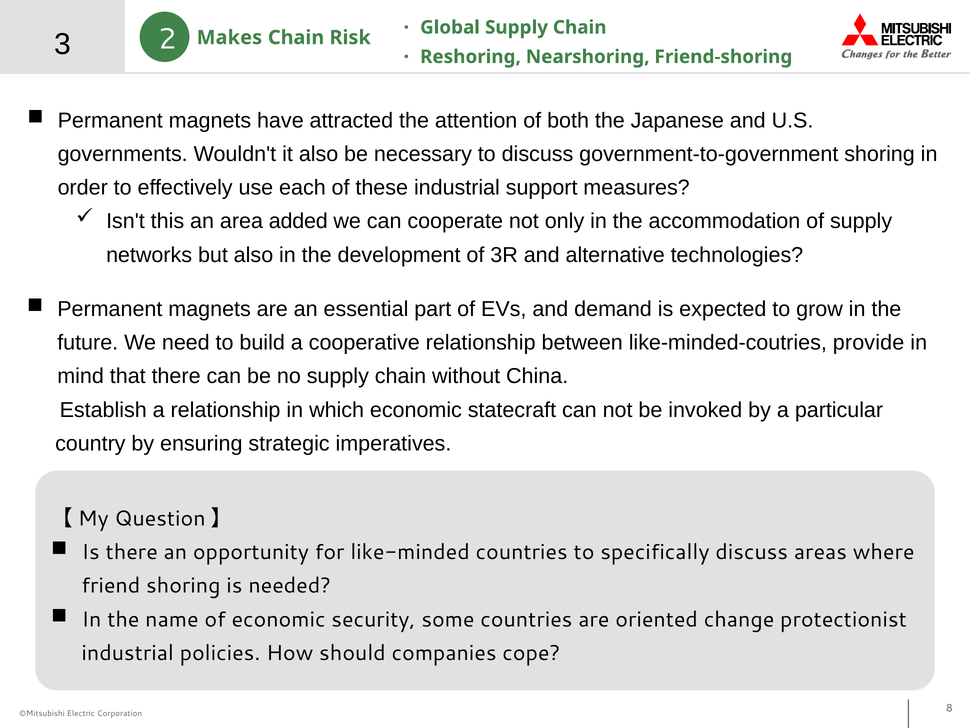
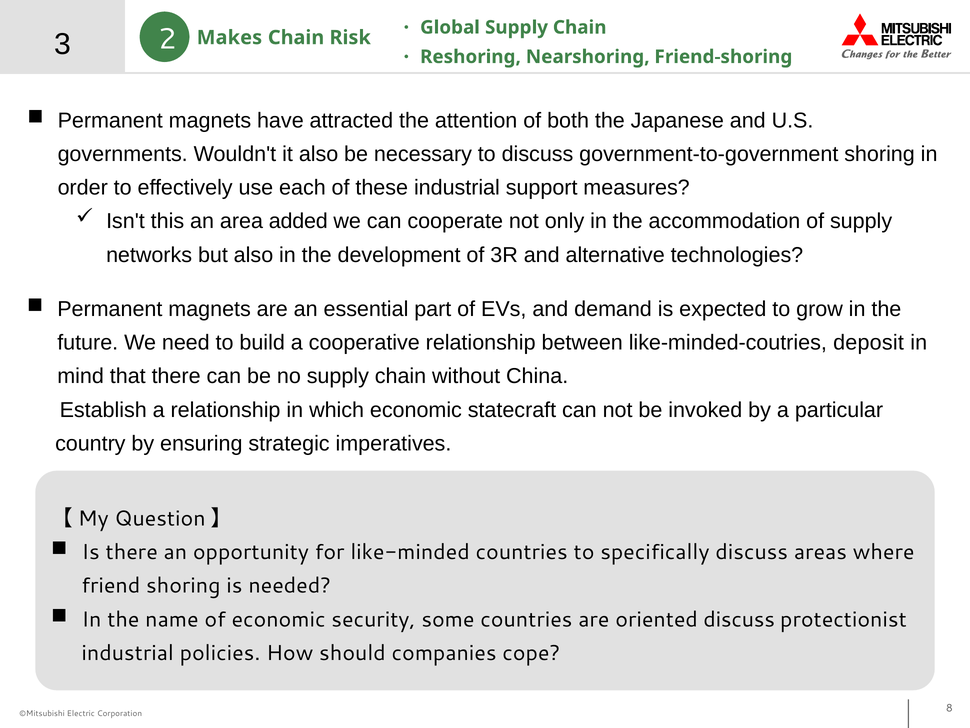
provide: provide -> deposit
oriented change: change -> discuss
